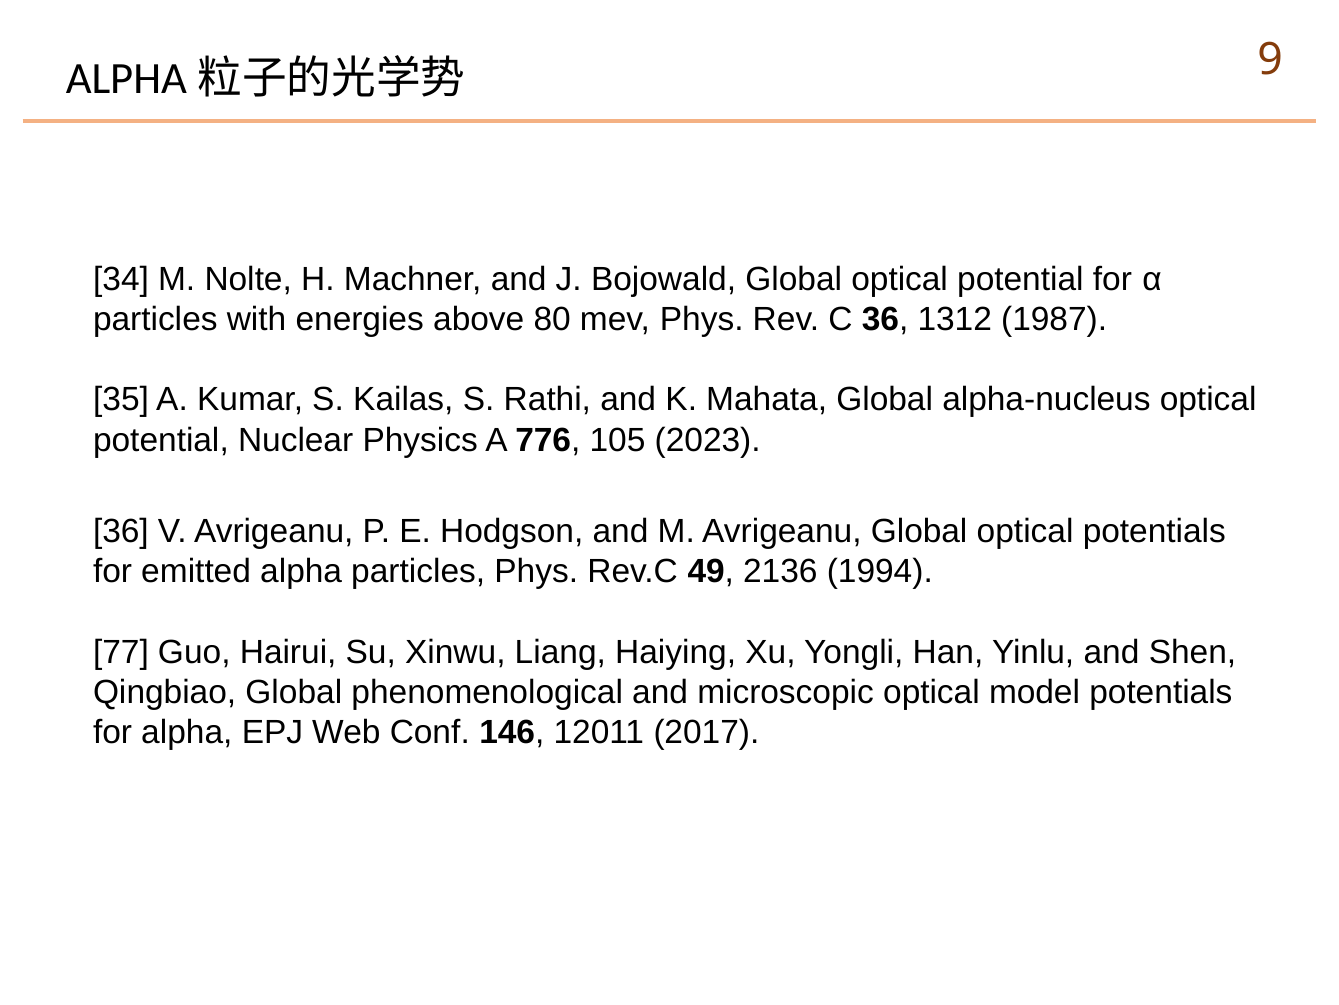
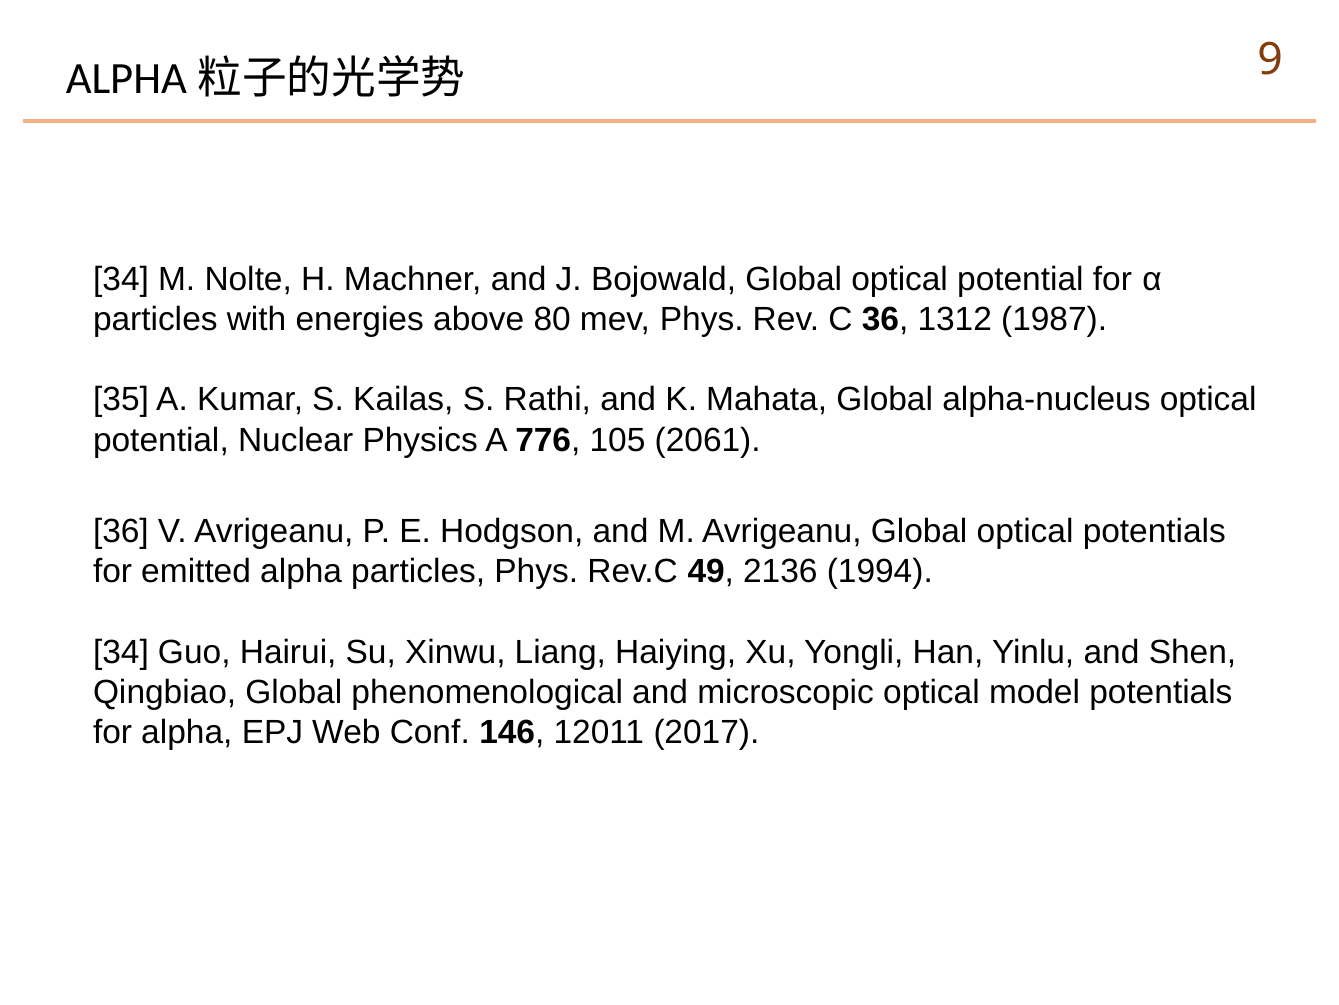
2023: 2023 -> 2061
77 at (121, 652): 77 -> 34
